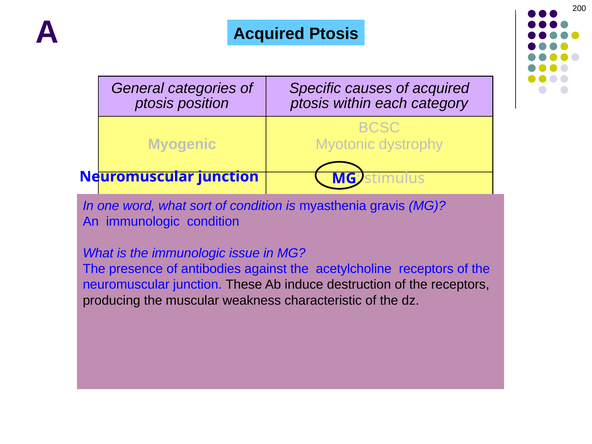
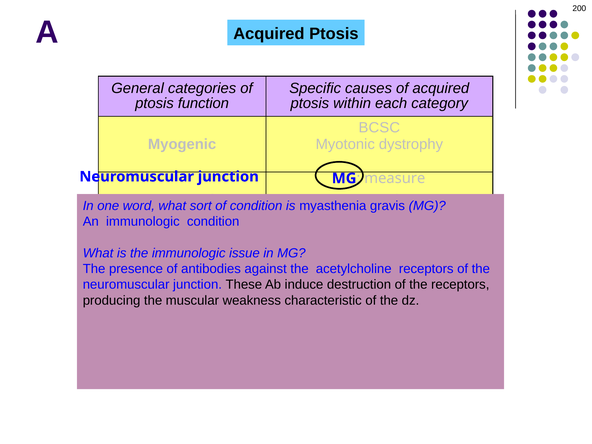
position: position -> function
stimulus: stimulus -> measure
